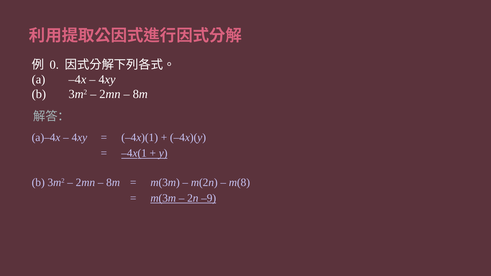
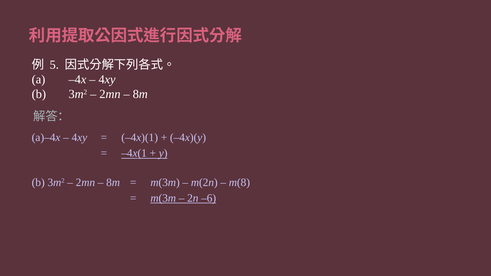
0: 0 -> 5
–9: –9 -> –6
